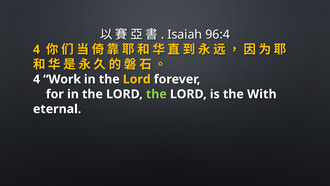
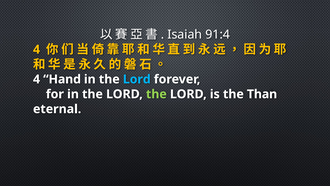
96:4: 96:4 -> 91:4
Work: Work -> Hand
Lord at (137, 79) colour: yellow -> light blue
With: With -> Than
